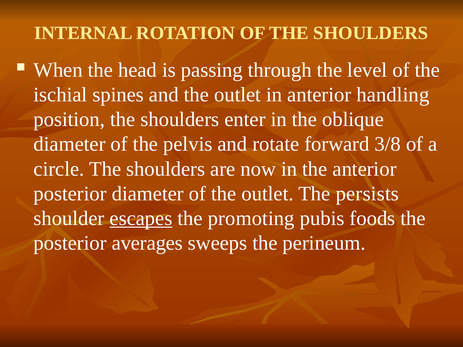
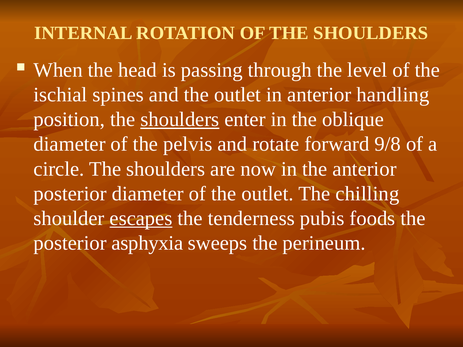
shoulders at (180, 120) underline: none -> present
3/8: 3/8 -> 9/8
persists: persists -> chilling
promoting: promoting -> tenderness
averages: averages -> asphyxia
